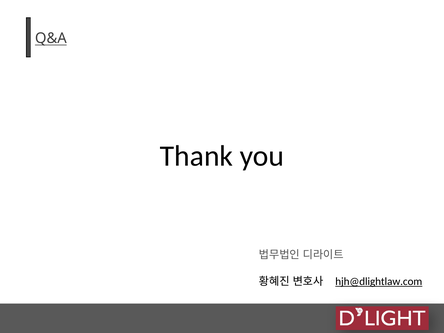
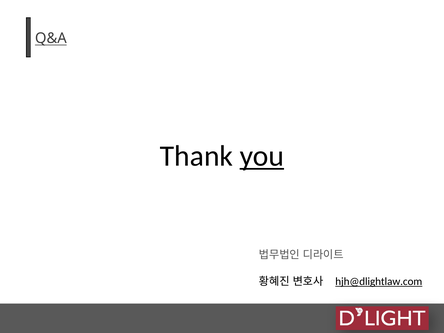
you underline: none -> present
